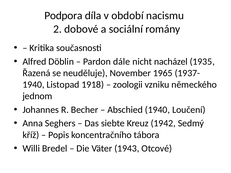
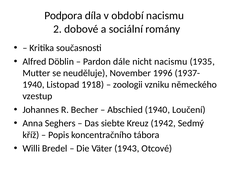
nicht nacházel: nacházel -> nacismu
Řazená: Řazená -> Mutter
1965: 1965 -> 1996
jednom: jednom -> vzestup
